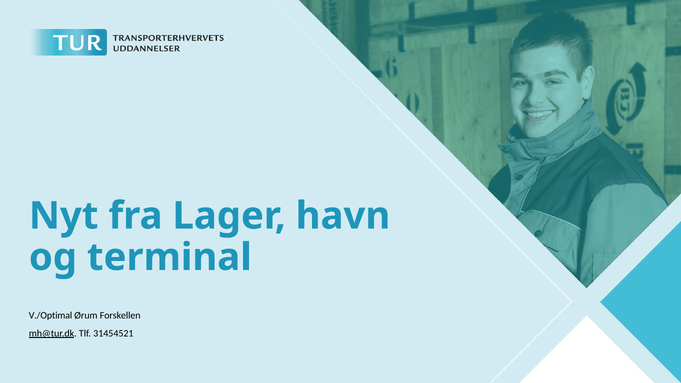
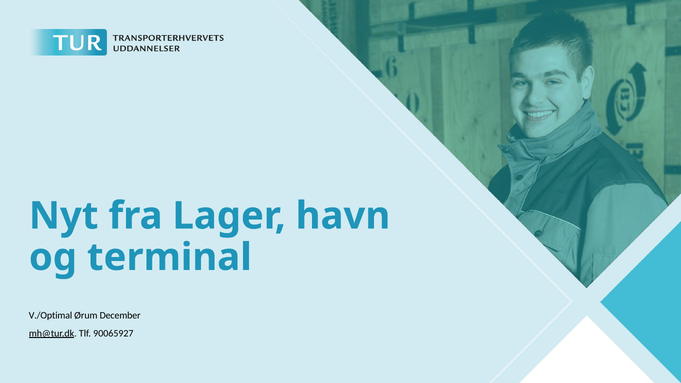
Forskellen: Forskellen -> December
31454521: 31454521 -> 90065927
